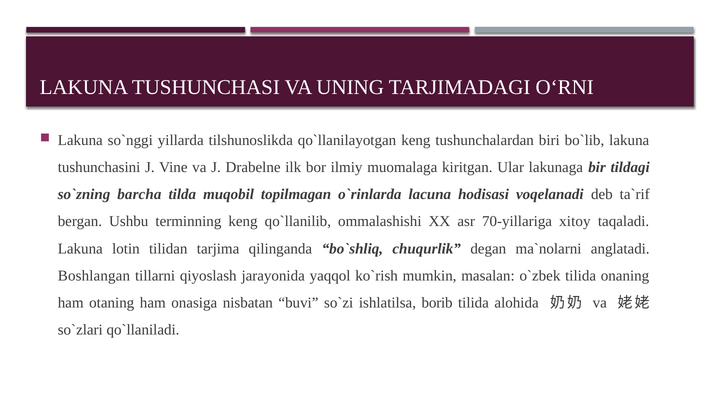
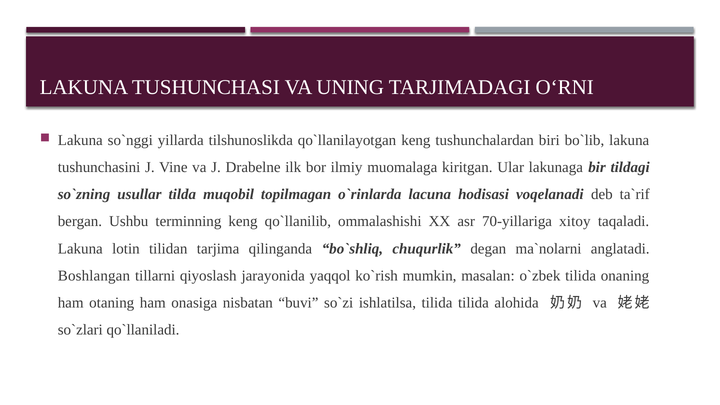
barcha: barcha -> usullar
ishlatilsa borib: borib -> tilida
